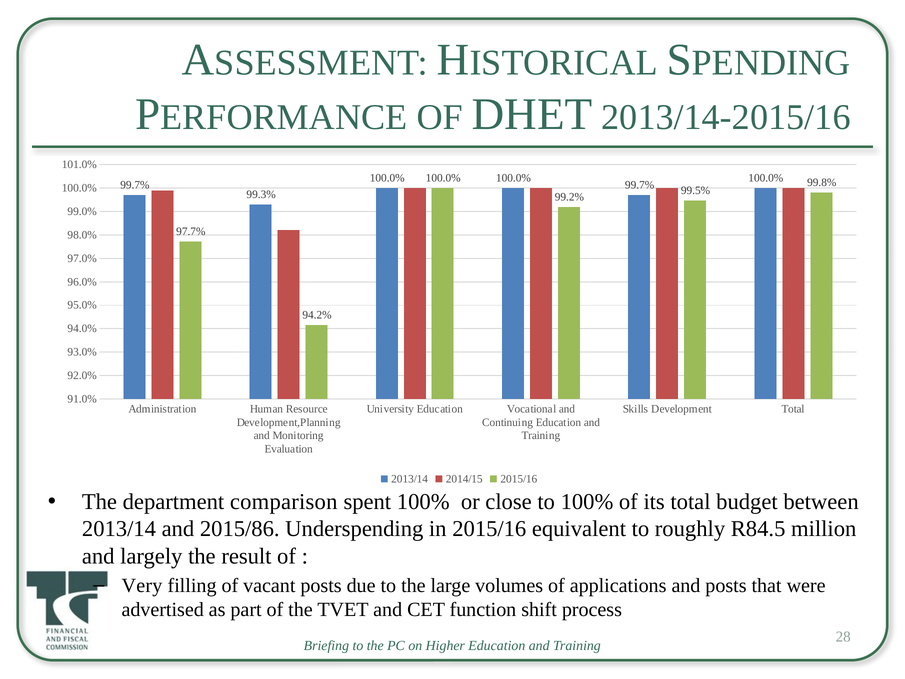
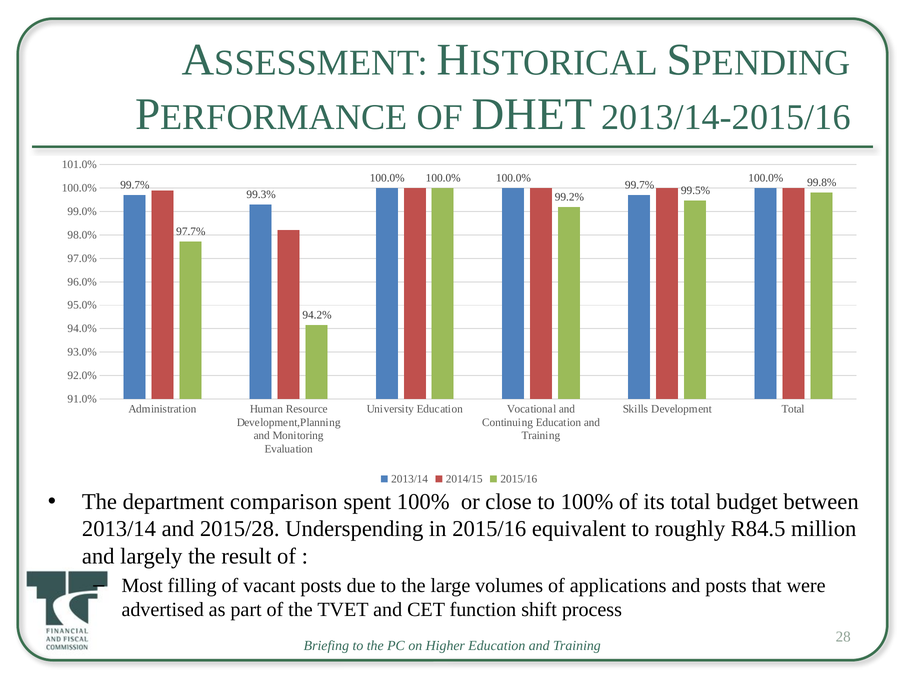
2015/86: 2015/86 -> 2015/28
Very: Very -> Most
